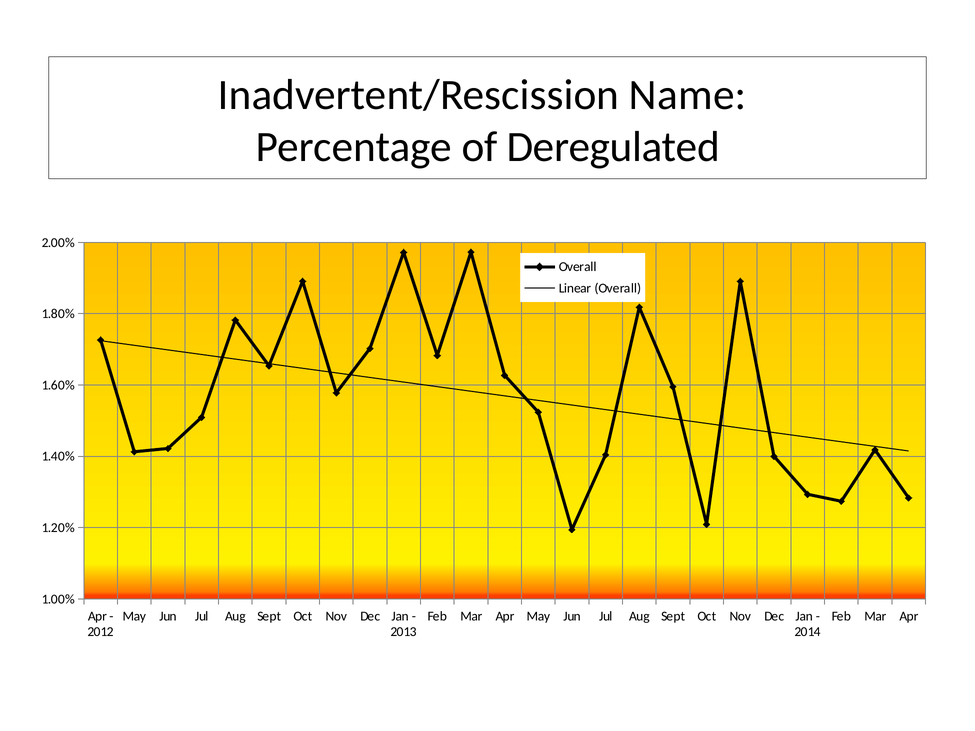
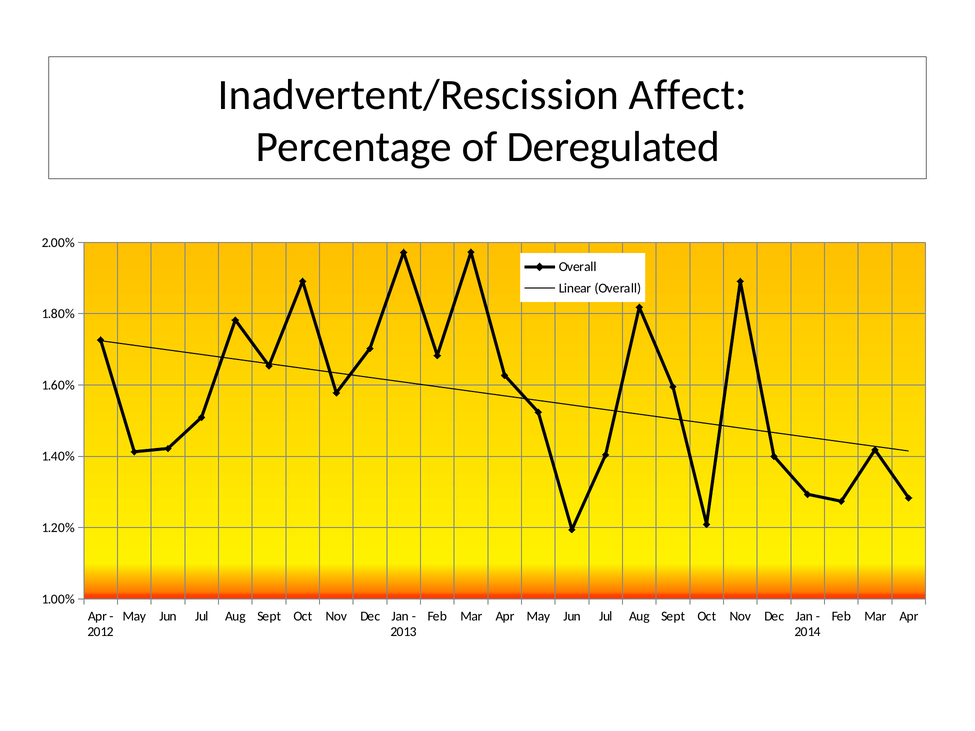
Name: Name -> Affect
